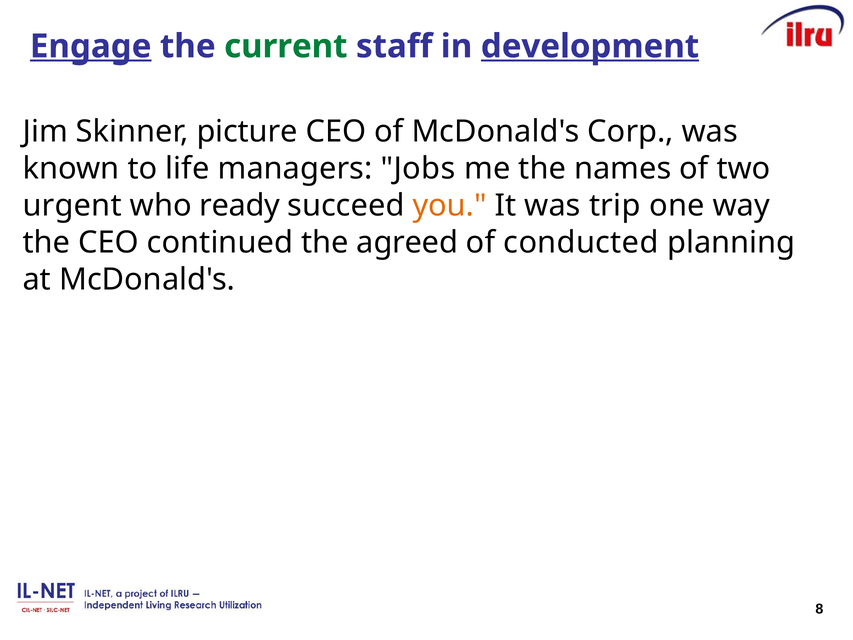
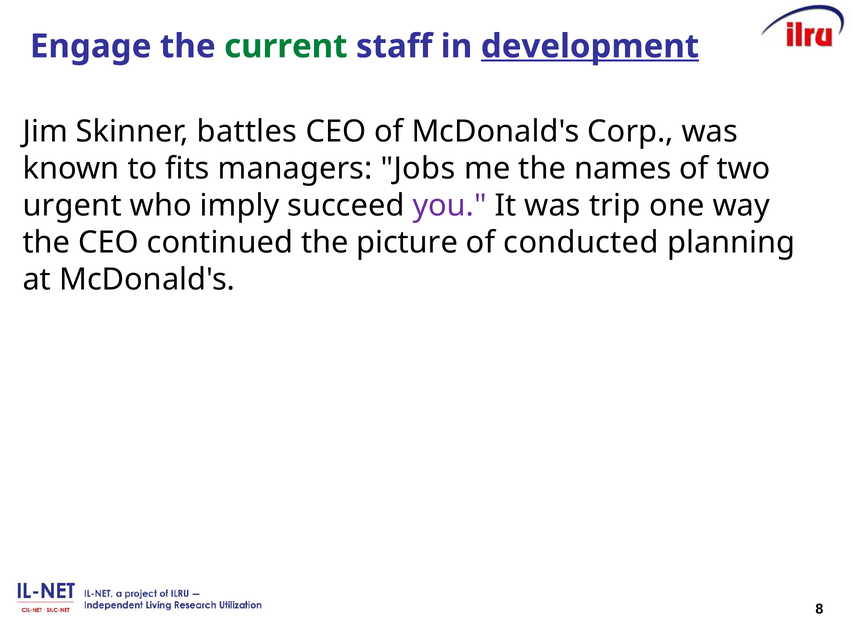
Engage underline: present -> none
picture: picture -> battles
life: life -> fits
ready: ready -> imply
you colour: orange -> purple
agreed: agreed -> picture
